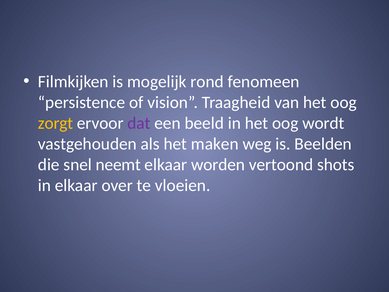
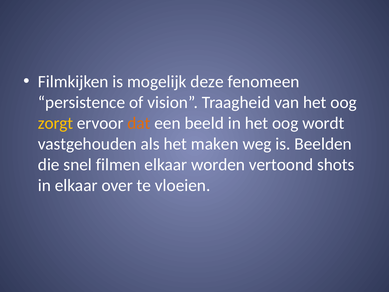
rond: rond -> deze
dat colour: purple -> orange
neemt: neemt -> filmen
